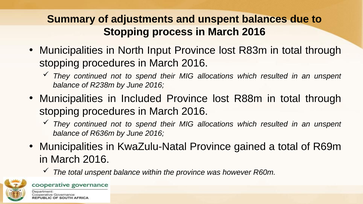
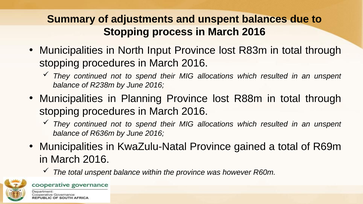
Included: Included -> Planning
